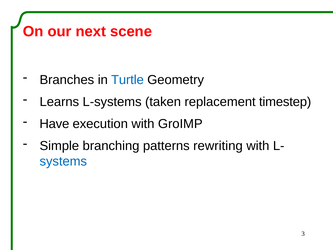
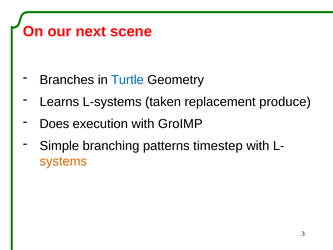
timestep: timestep -> produce
Have: Have -> Does
rewriting: rewriting -> timestep
systems colour: blue -> orange
